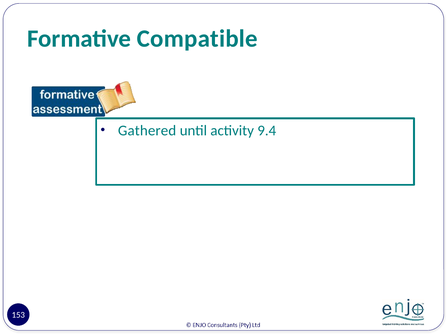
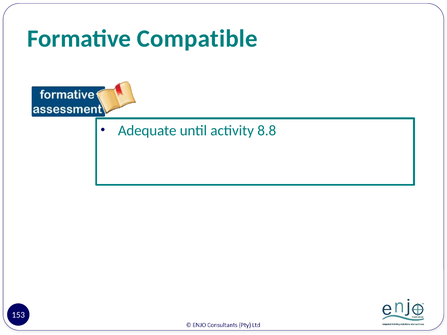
Gathered: Gathered -> Adequate
9.4: 9.4 -> 8.8
